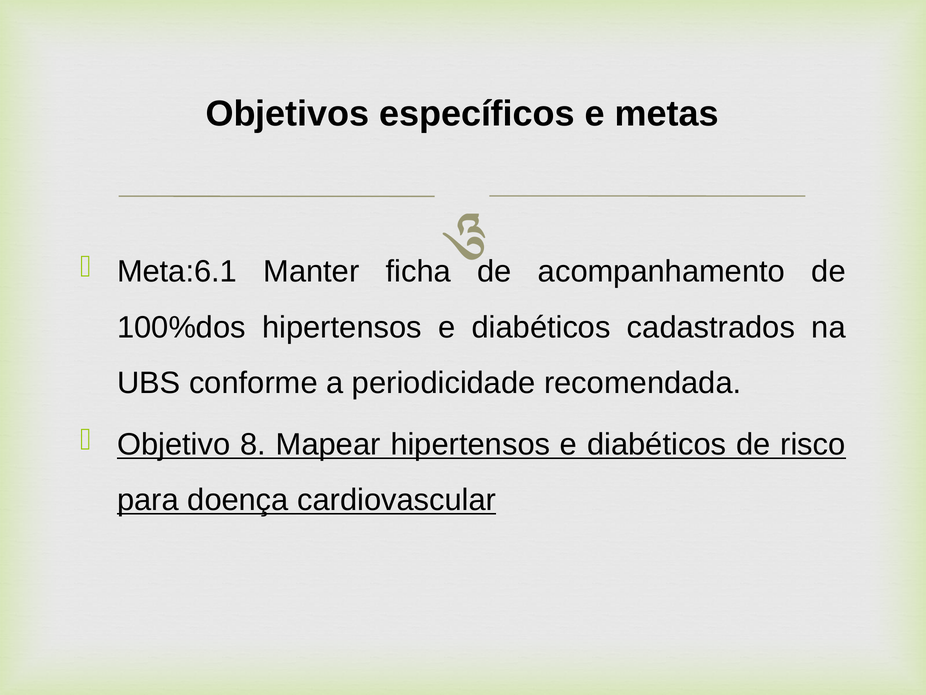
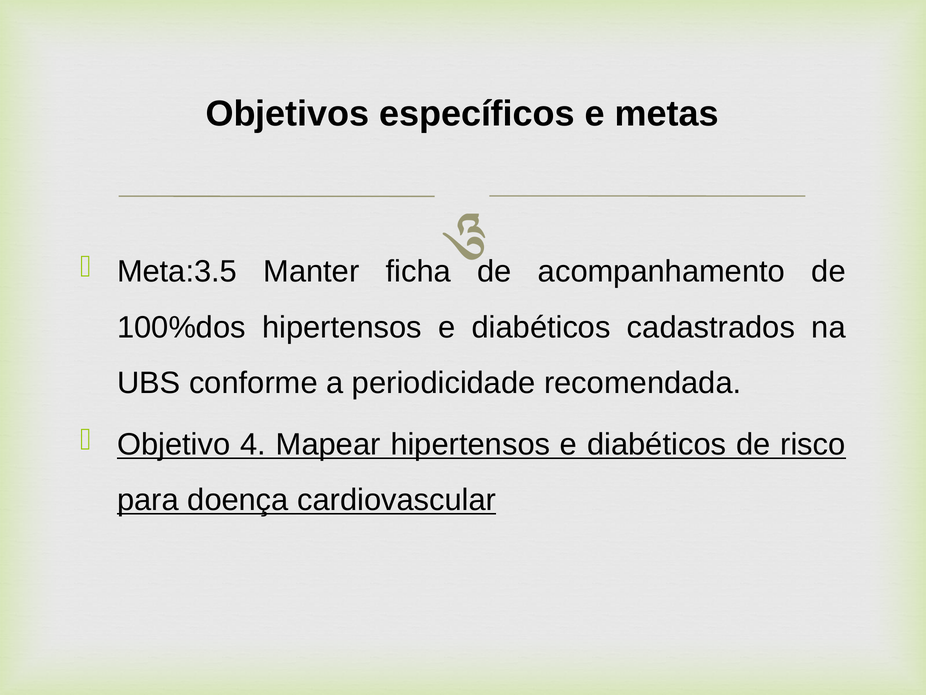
Meta:6.1: Meta:6.1 -> Meta:3.5
8: 8 -> 4
